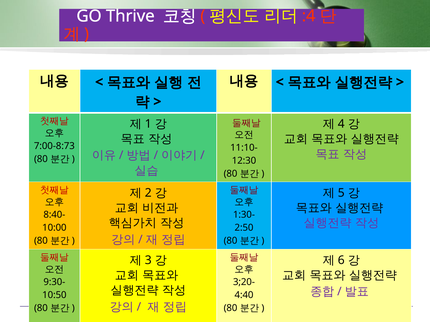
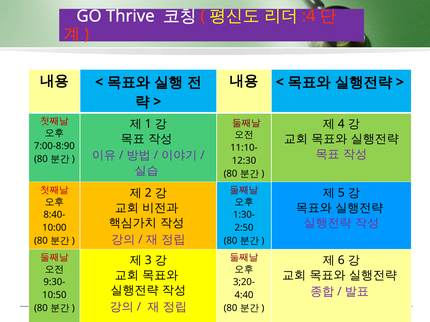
7:00-8:73: 7:00-8:73 -> 7:00-8:90
